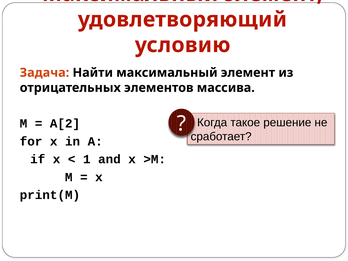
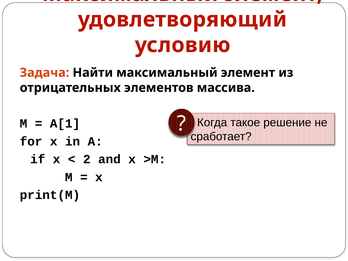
A[2: A[2 -> A[1
1: 1 -> 2
